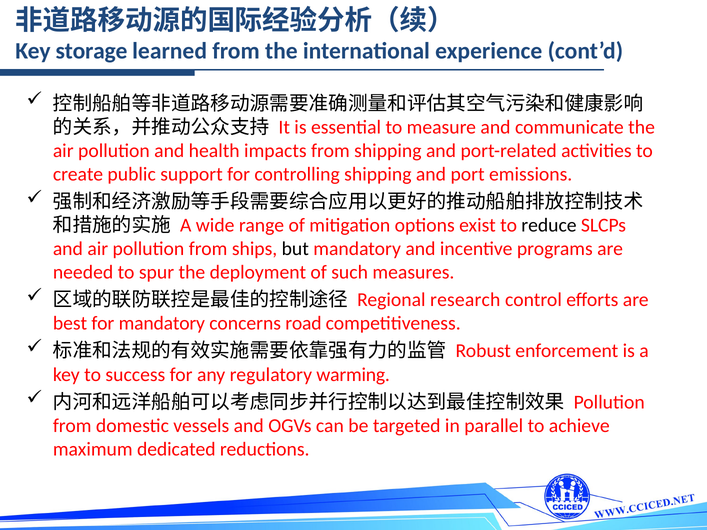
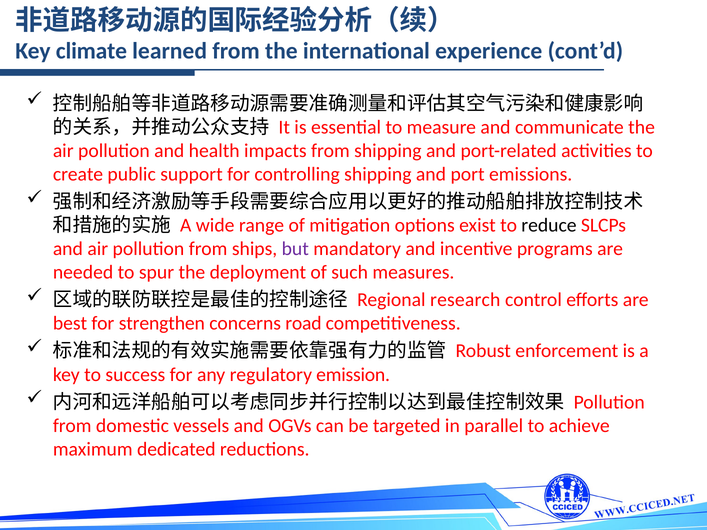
storage: storage -> climate
but colour: black -> purple
for mandatory: mandatory -> strengthen
warming: warming -> emission
